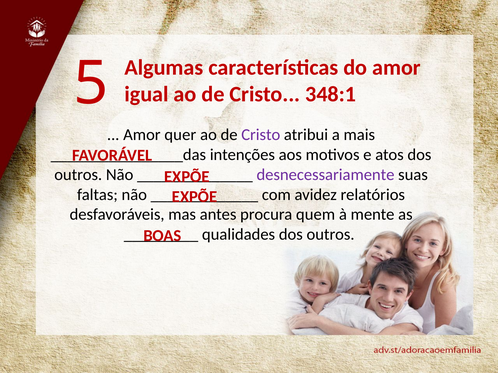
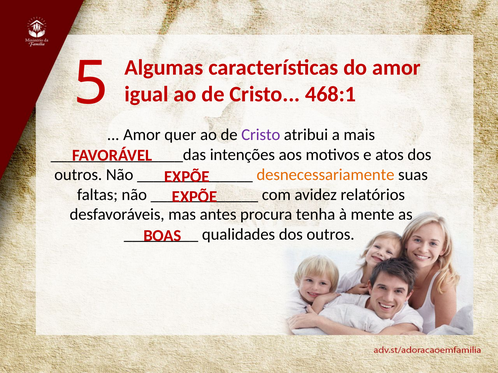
348:1: 348:1 -> 468:1
desnecessariamente colour: purple -> orange
quem: quem -> tenha
